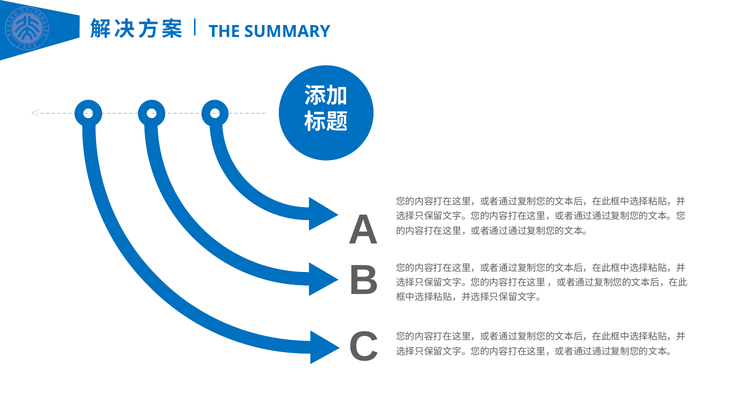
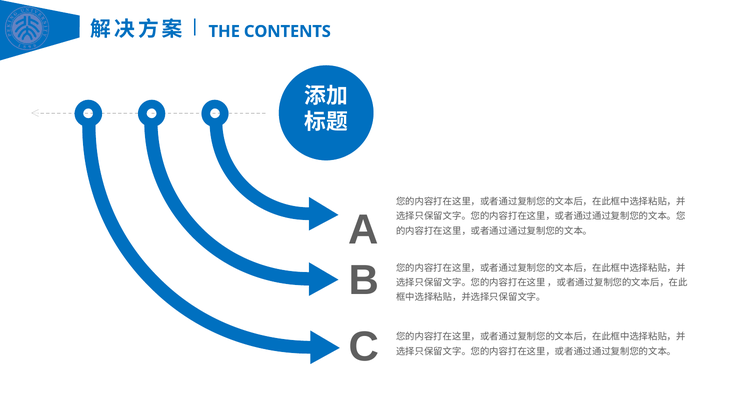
SUMMARY: SUMMARY -> CONTENTS
